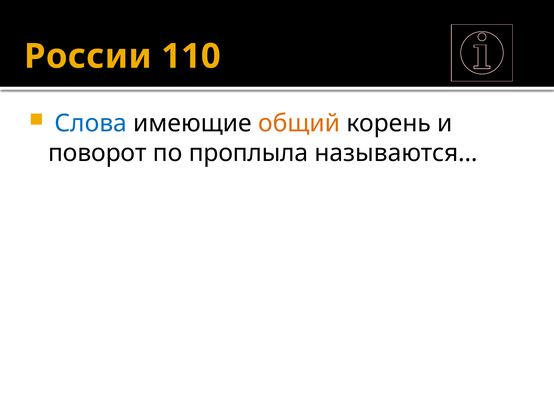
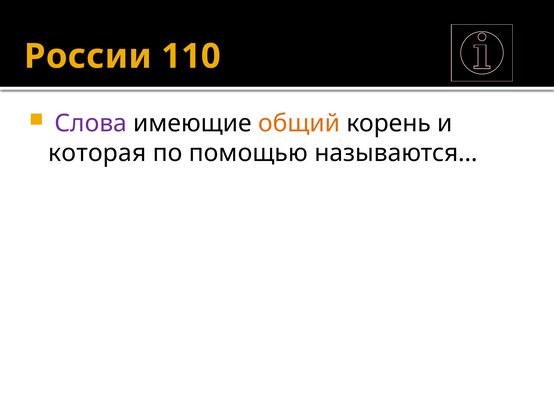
Слова colour: blue -> purple
поворот: поворот -> которая
проплыла: проплыла -> помощью
